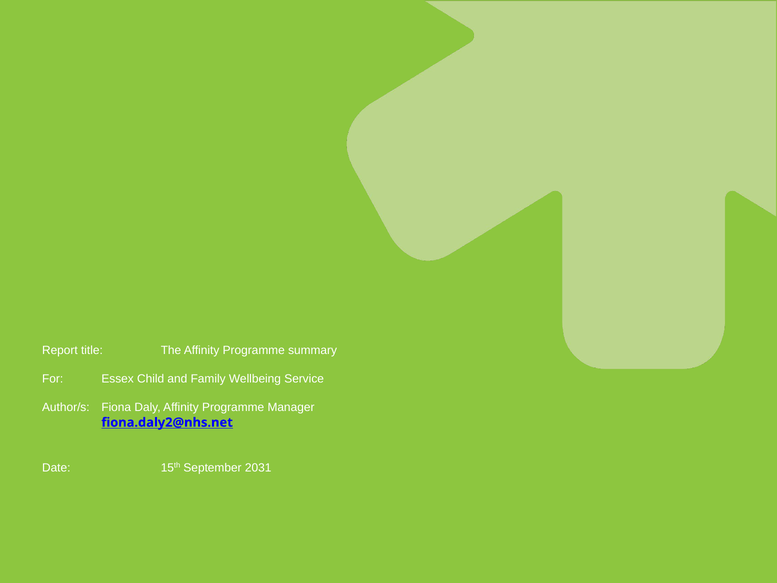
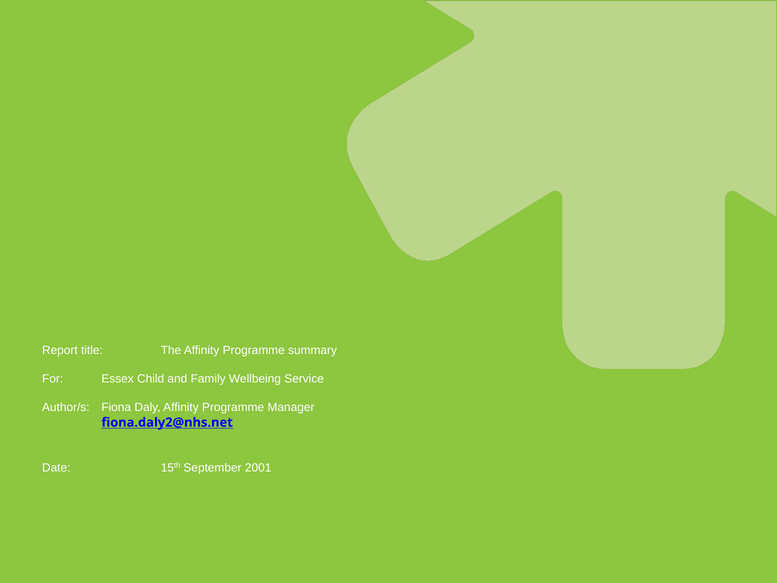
2031: 2031 -> 2001
